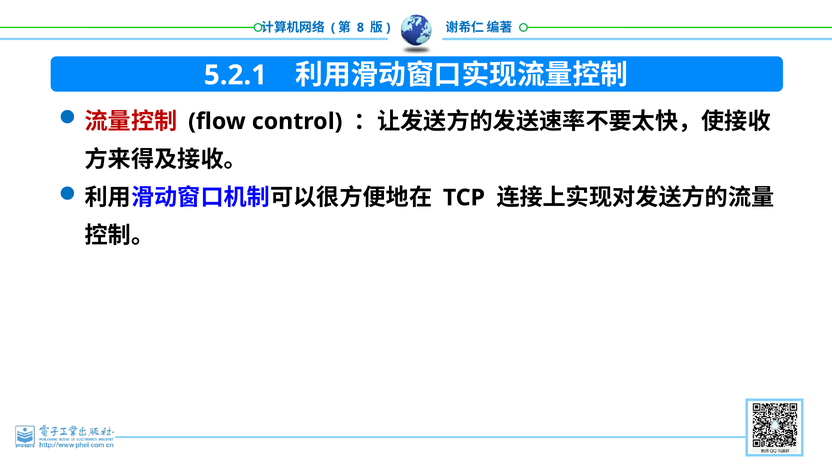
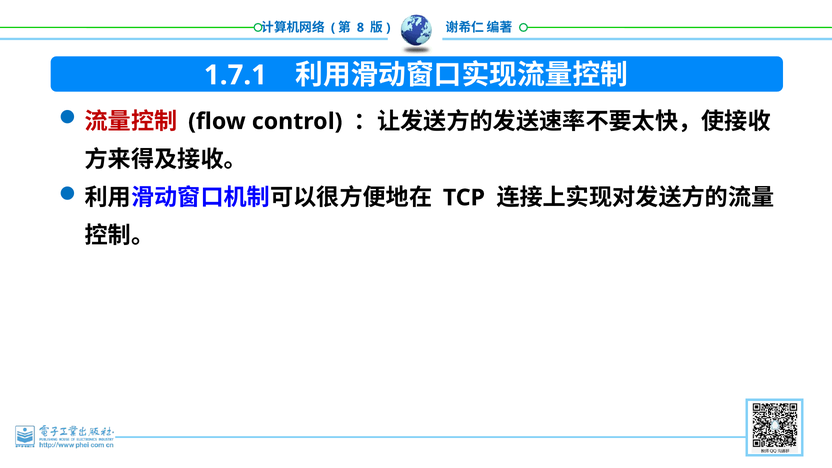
5.2.1: 5.2.1 -> 1.7.1
